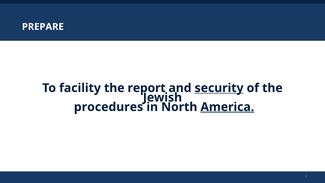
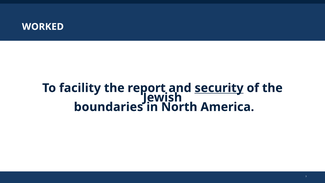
PREPARE: PREPARE -> WORKED
procedures: procedures -> boundaries
America underline: present -> none
